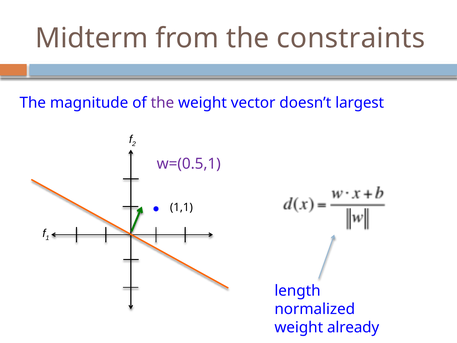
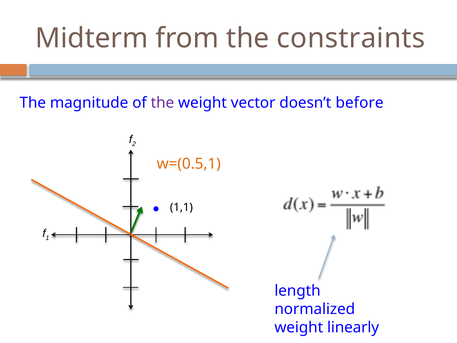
largest: largest -> before
w=(0.5,1 colour: purple -> orange
already: already -> linearly
